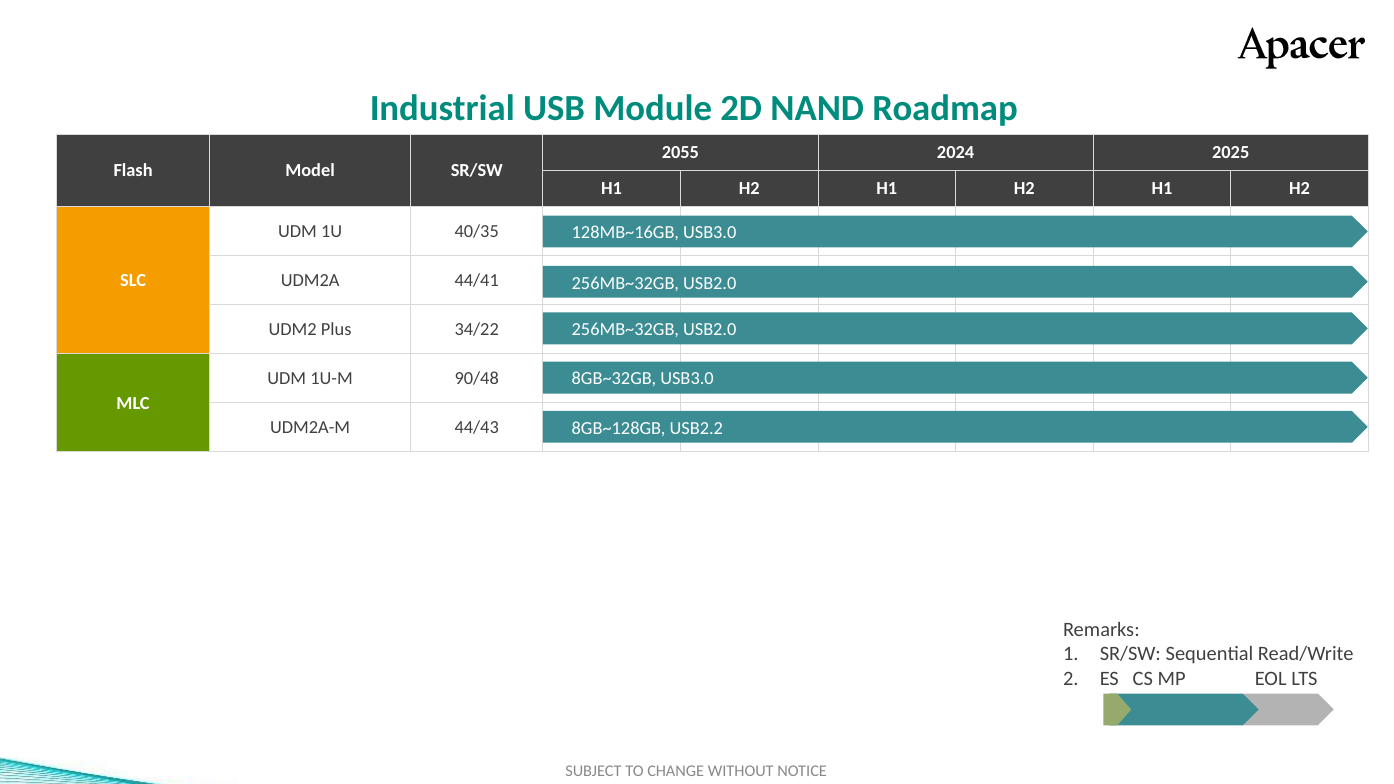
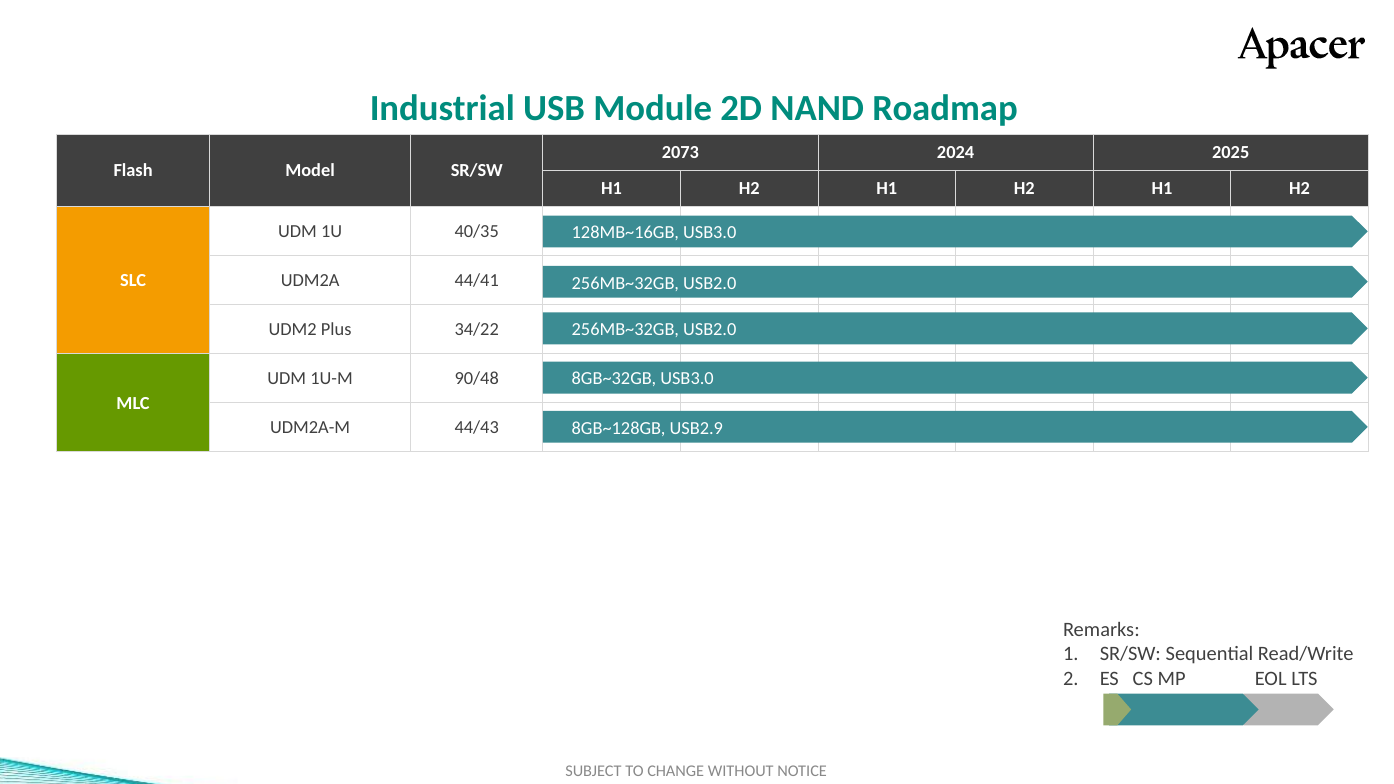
2055: 2055 -> 2073
USB2.2: USB2.2 -> USB2.9
